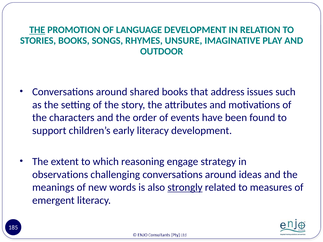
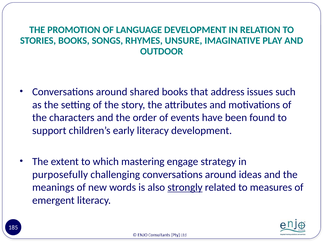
THE at (37, 30) underline: present -> none
reasoning: reasoning -> mastering
observations: observations -> purposefully
